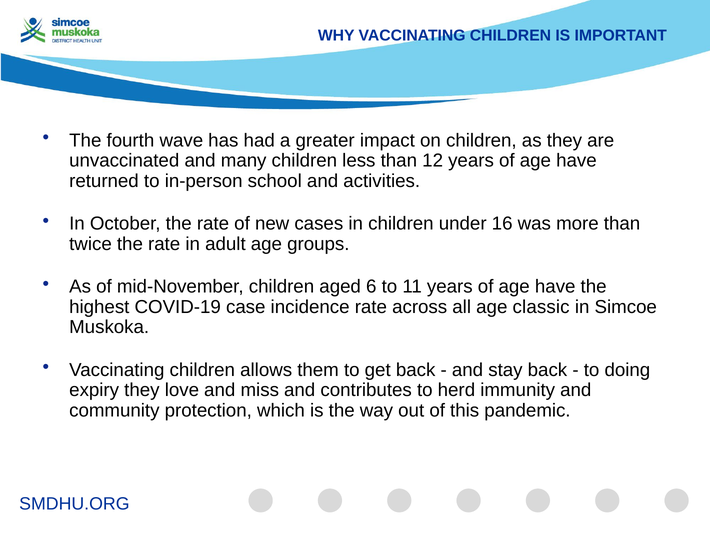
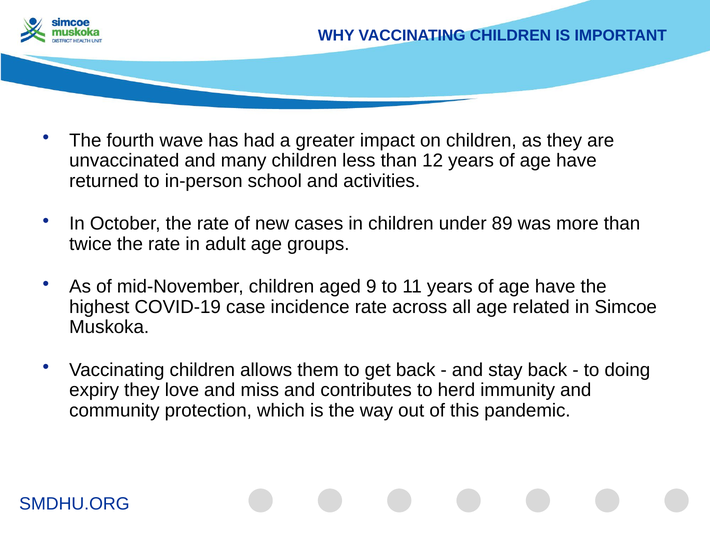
16: 16 -> 89
6: 6 -> 9
classic: classic -> related
